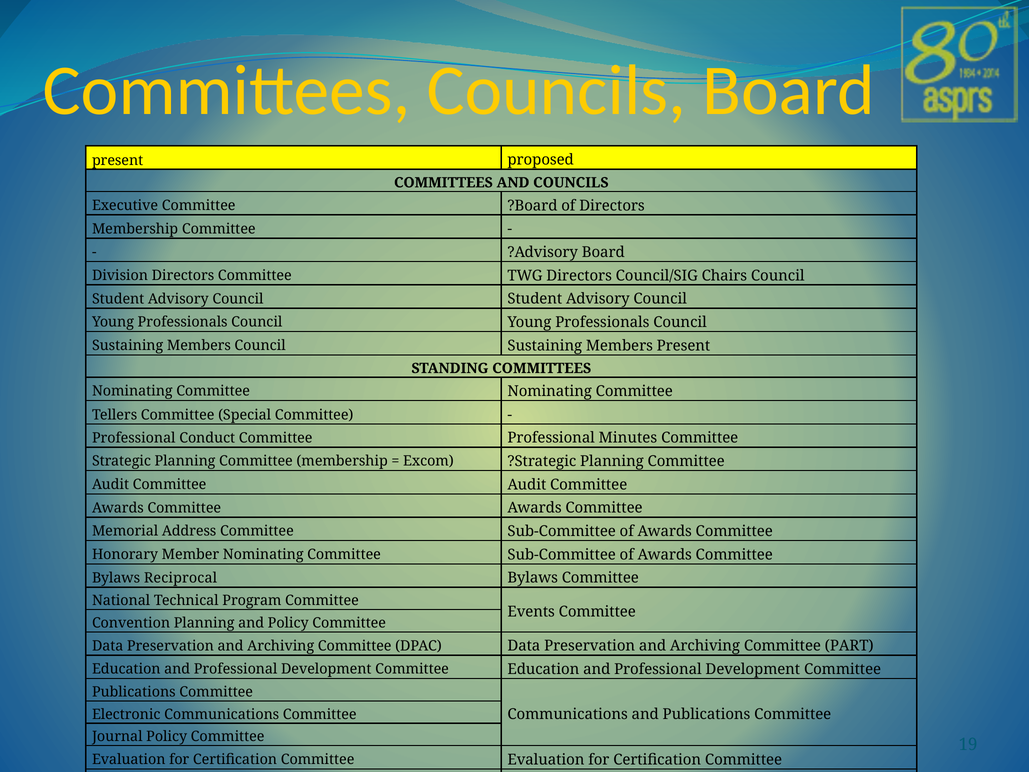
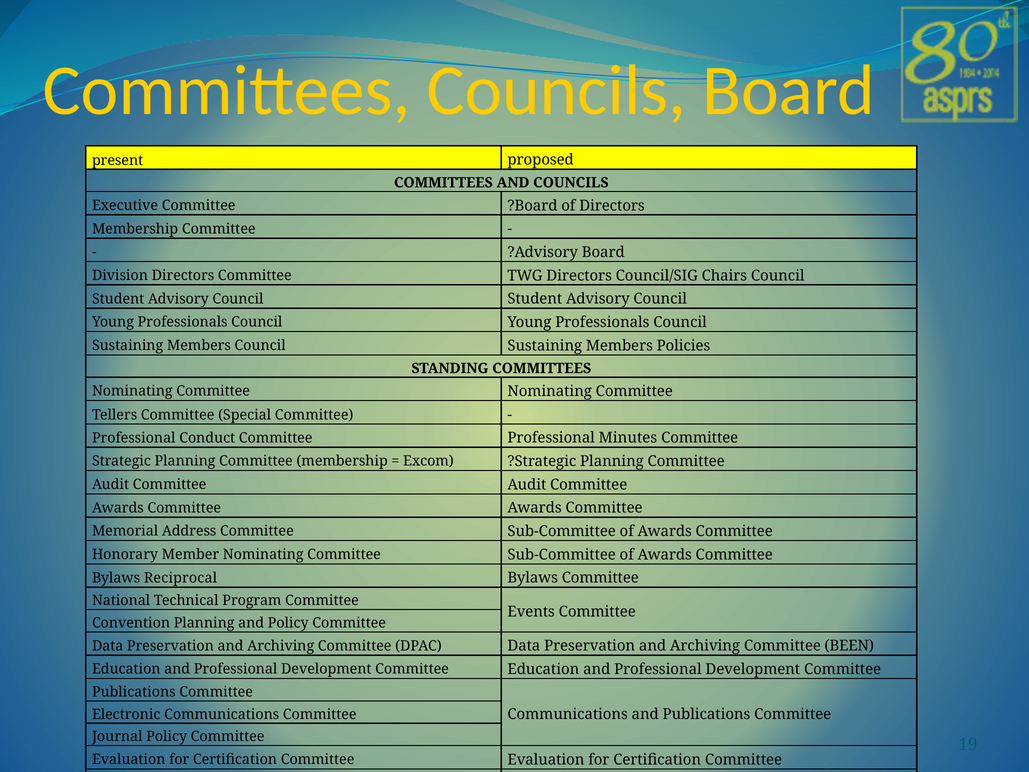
Members Present: Present -> Policies
PART: PART -> BEEN
